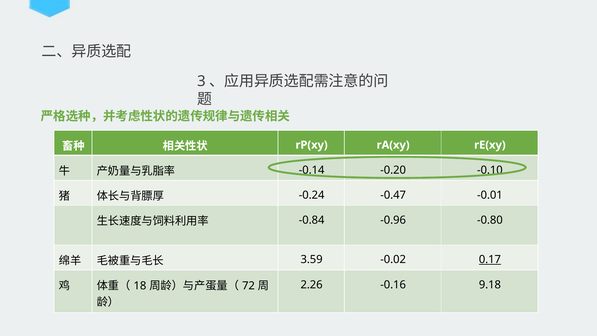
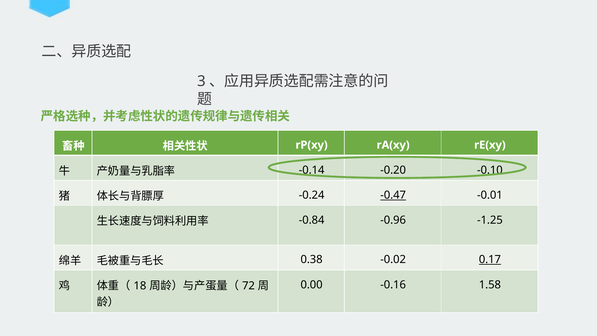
-0.47 underline: none -> present
-0.80: -0.80 -> -1.25
3.59: 3.59 -> 0.38
2.26: 2.26 -> 0.00
9.18: 9.18 -> 1.58
